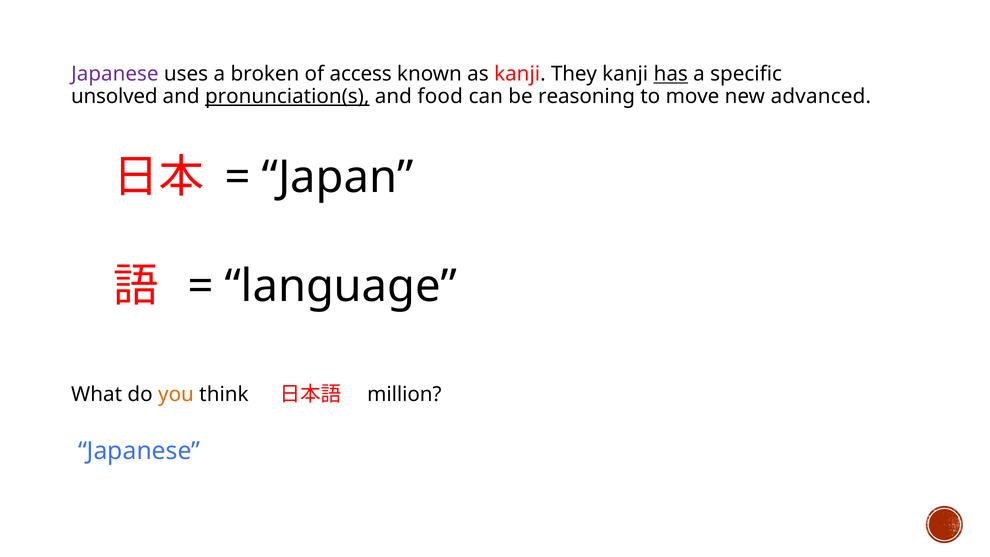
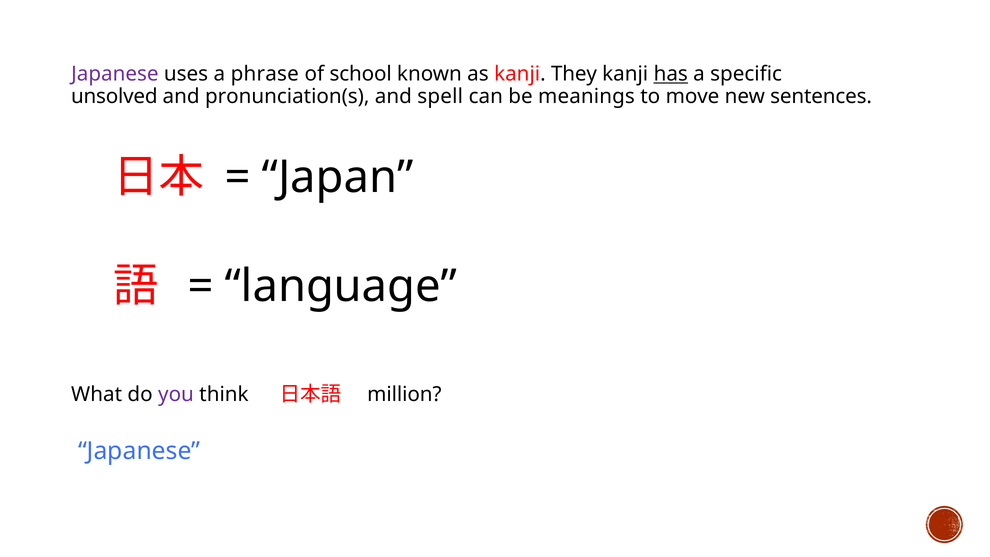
broken: broken -> phrase
access: access -> school
pronunciation(s underline: present -> none
food: food -> spell
reasoning: reasoning -> meanings
advanced: advanced -> sentences
you colour: orange -> purple
